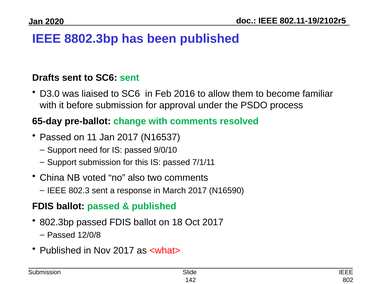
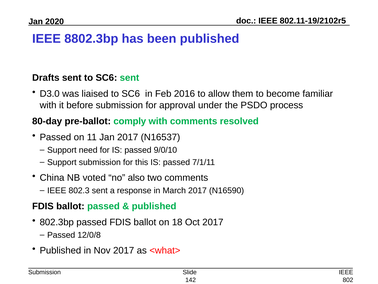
65-day: 65-day -> 80-day
change: change -> comply
